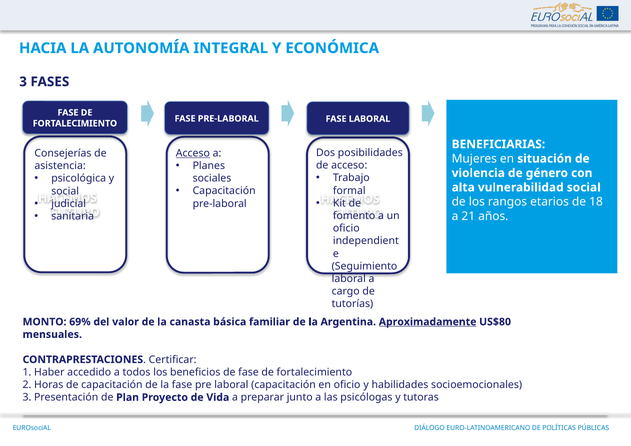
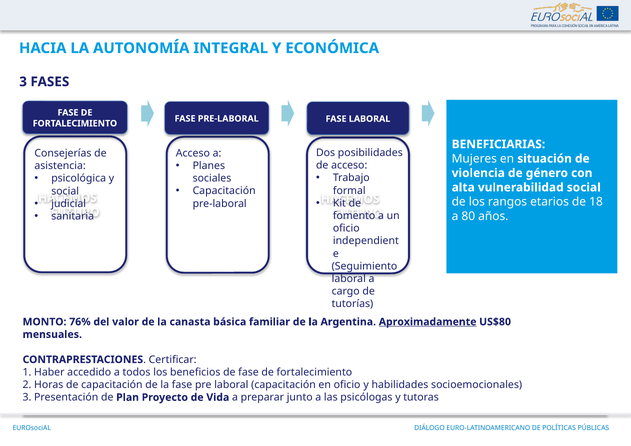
Acceso at (193, 153) underline: present -> none
21: 21 -> 80
69%: 69% -> 76%
